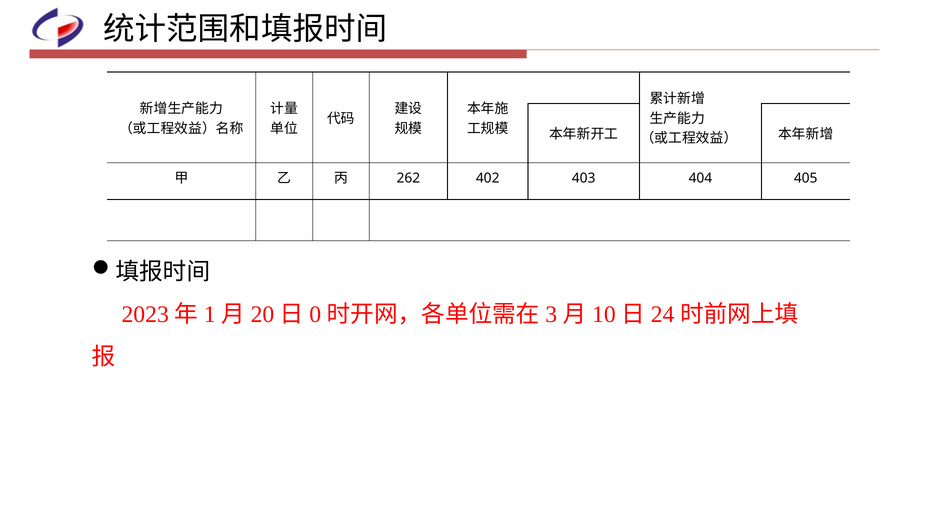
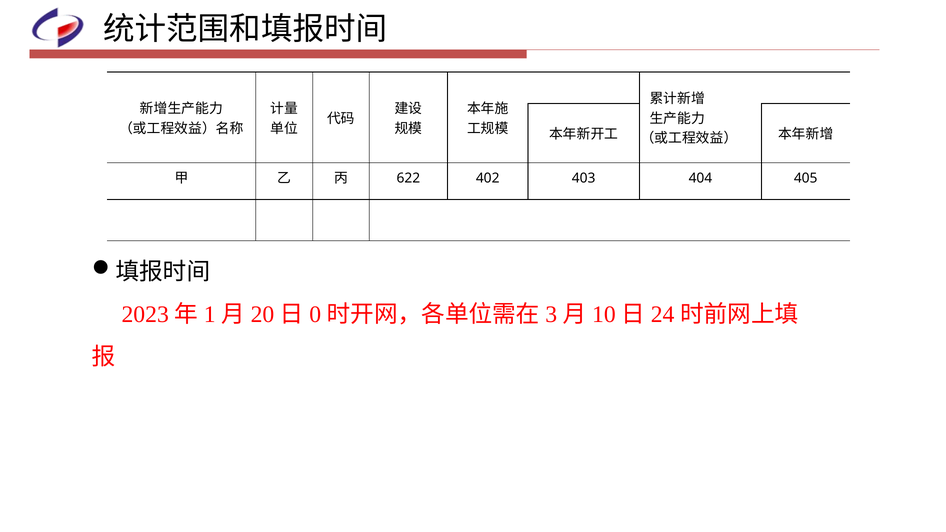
262: 262 -> 622
